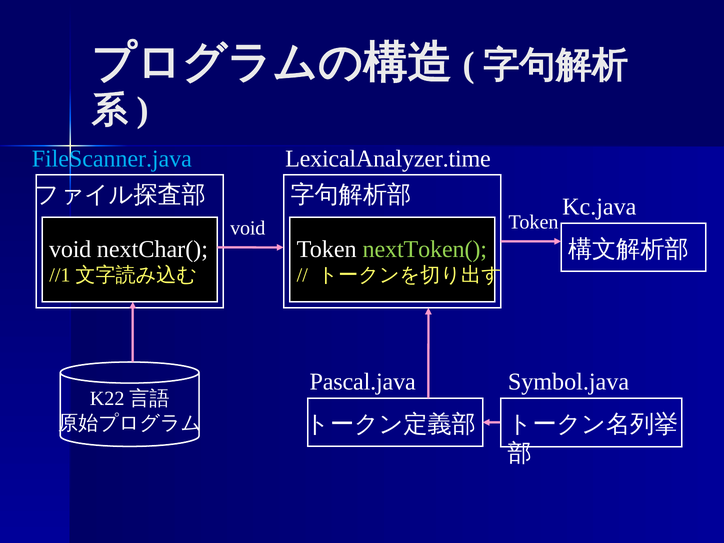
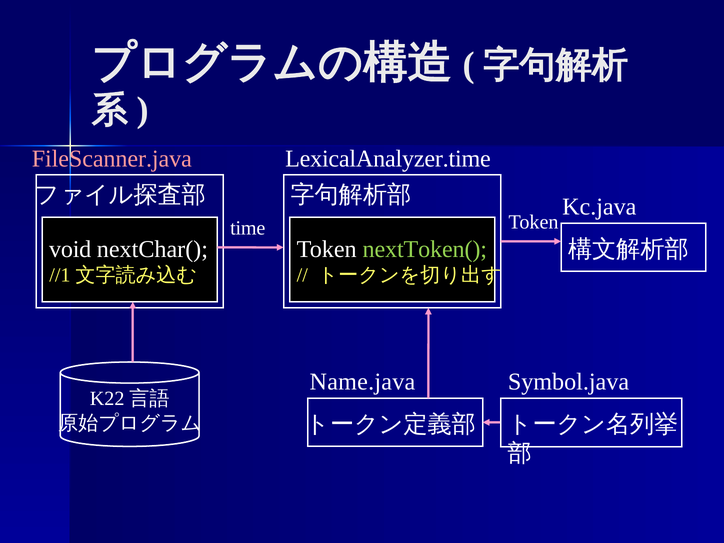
FileScanner.java colour: light blue -> pink
void at (248, 228): void -> time
Pascal.java: Pascal.java -> Name.java
